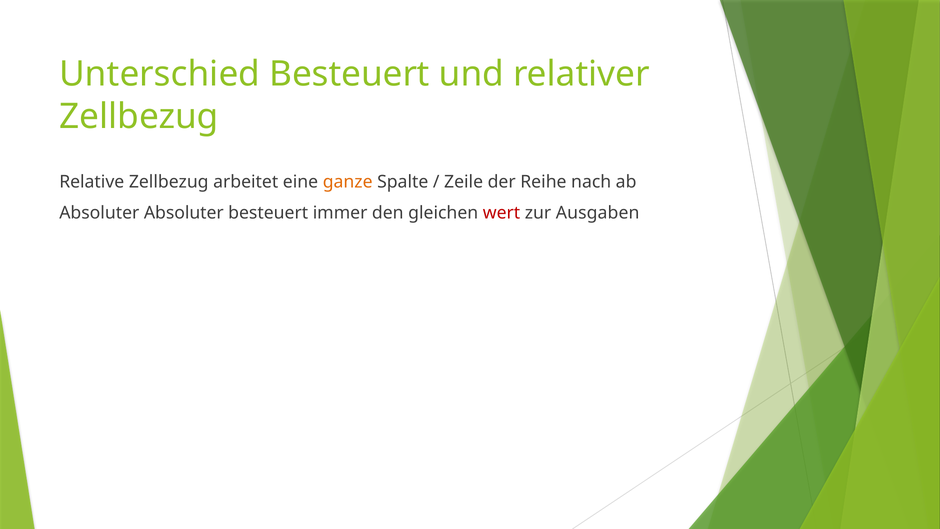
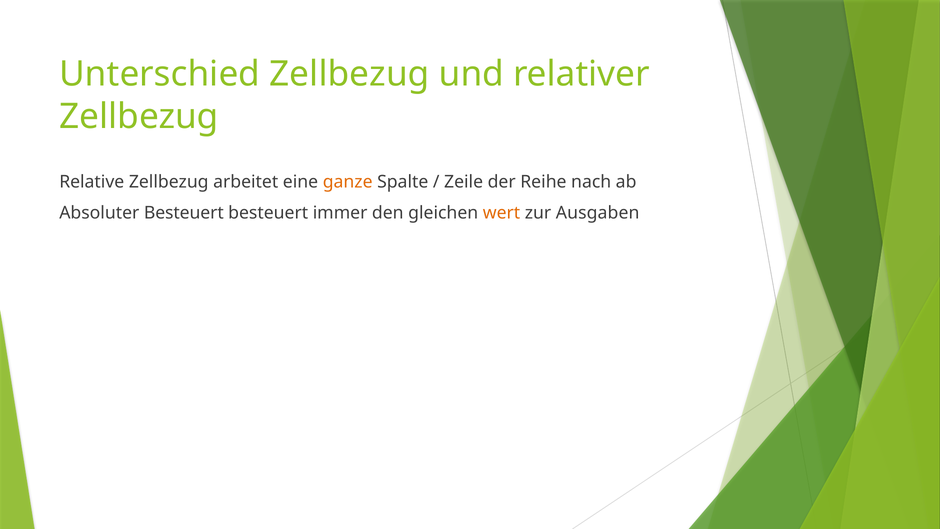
Unterschied Besteuert: Besteuert -> Zellbezug
Absoluter Absoluter: Absoluter -> Besteuert
wert colour: red -> orange
